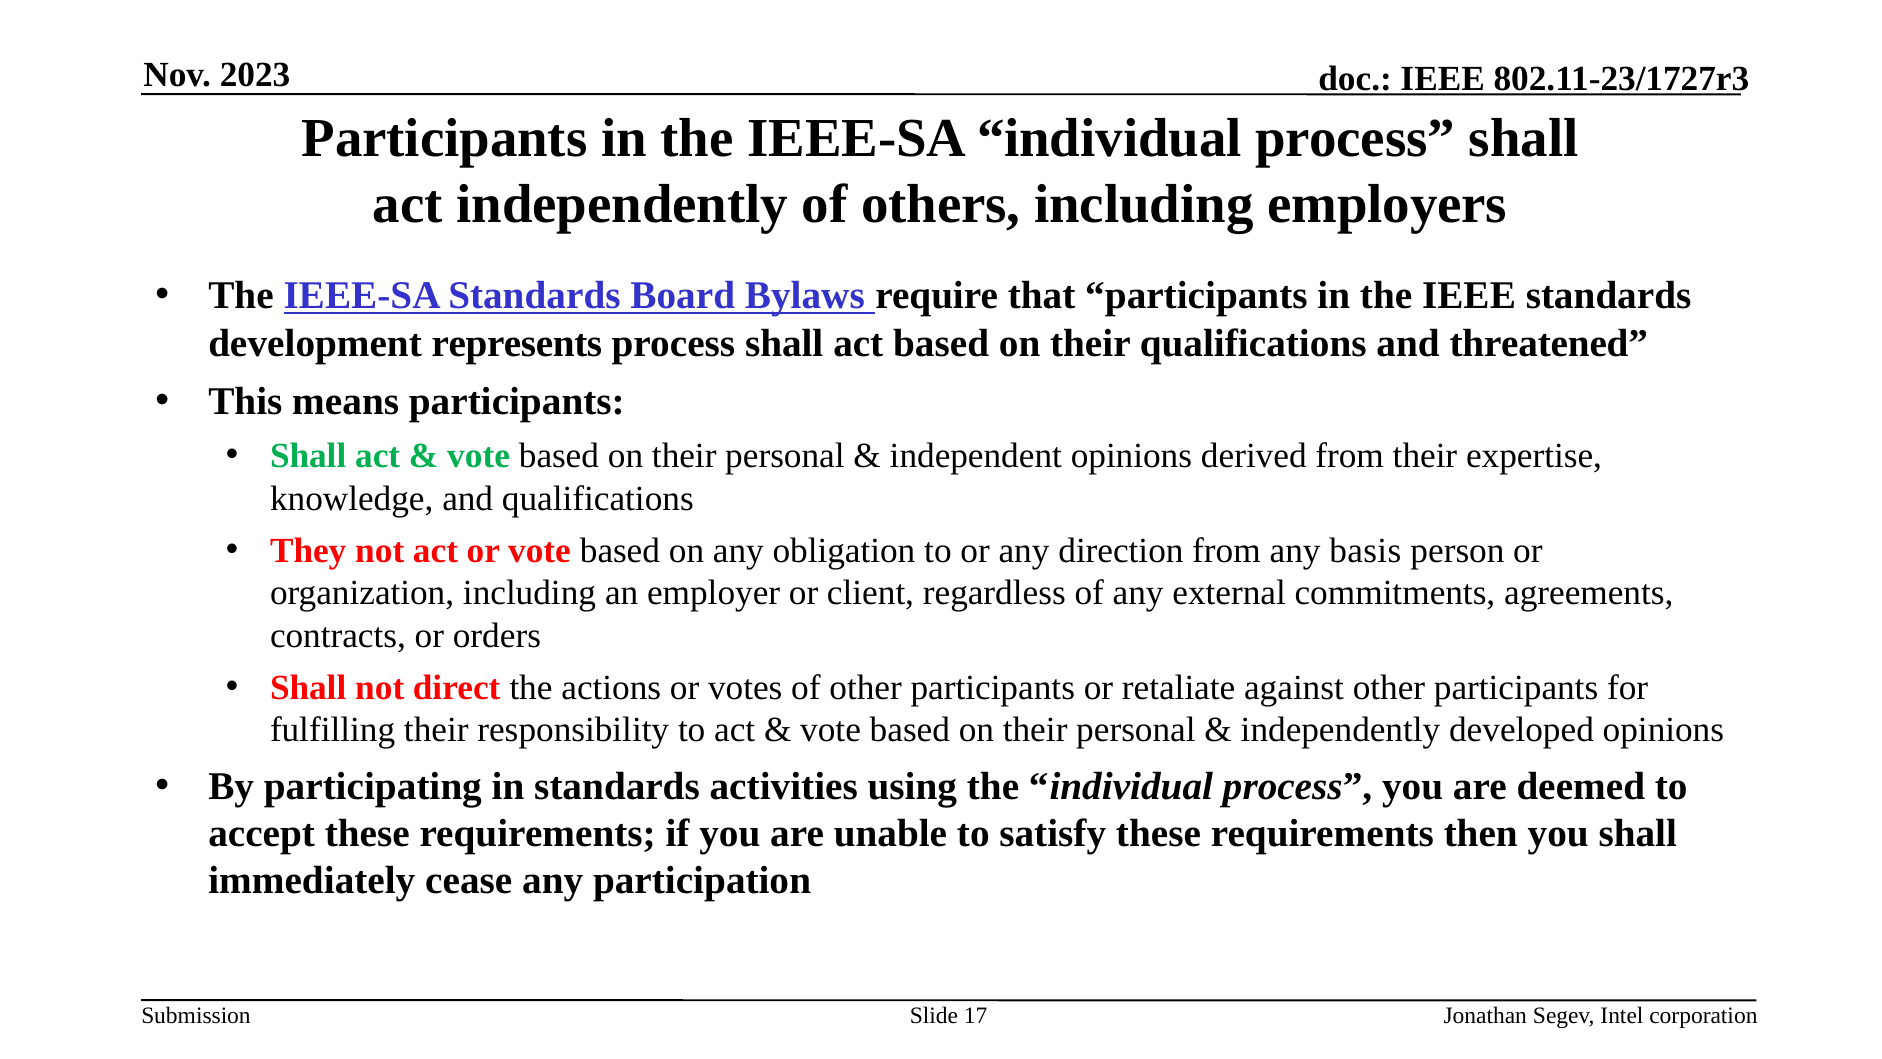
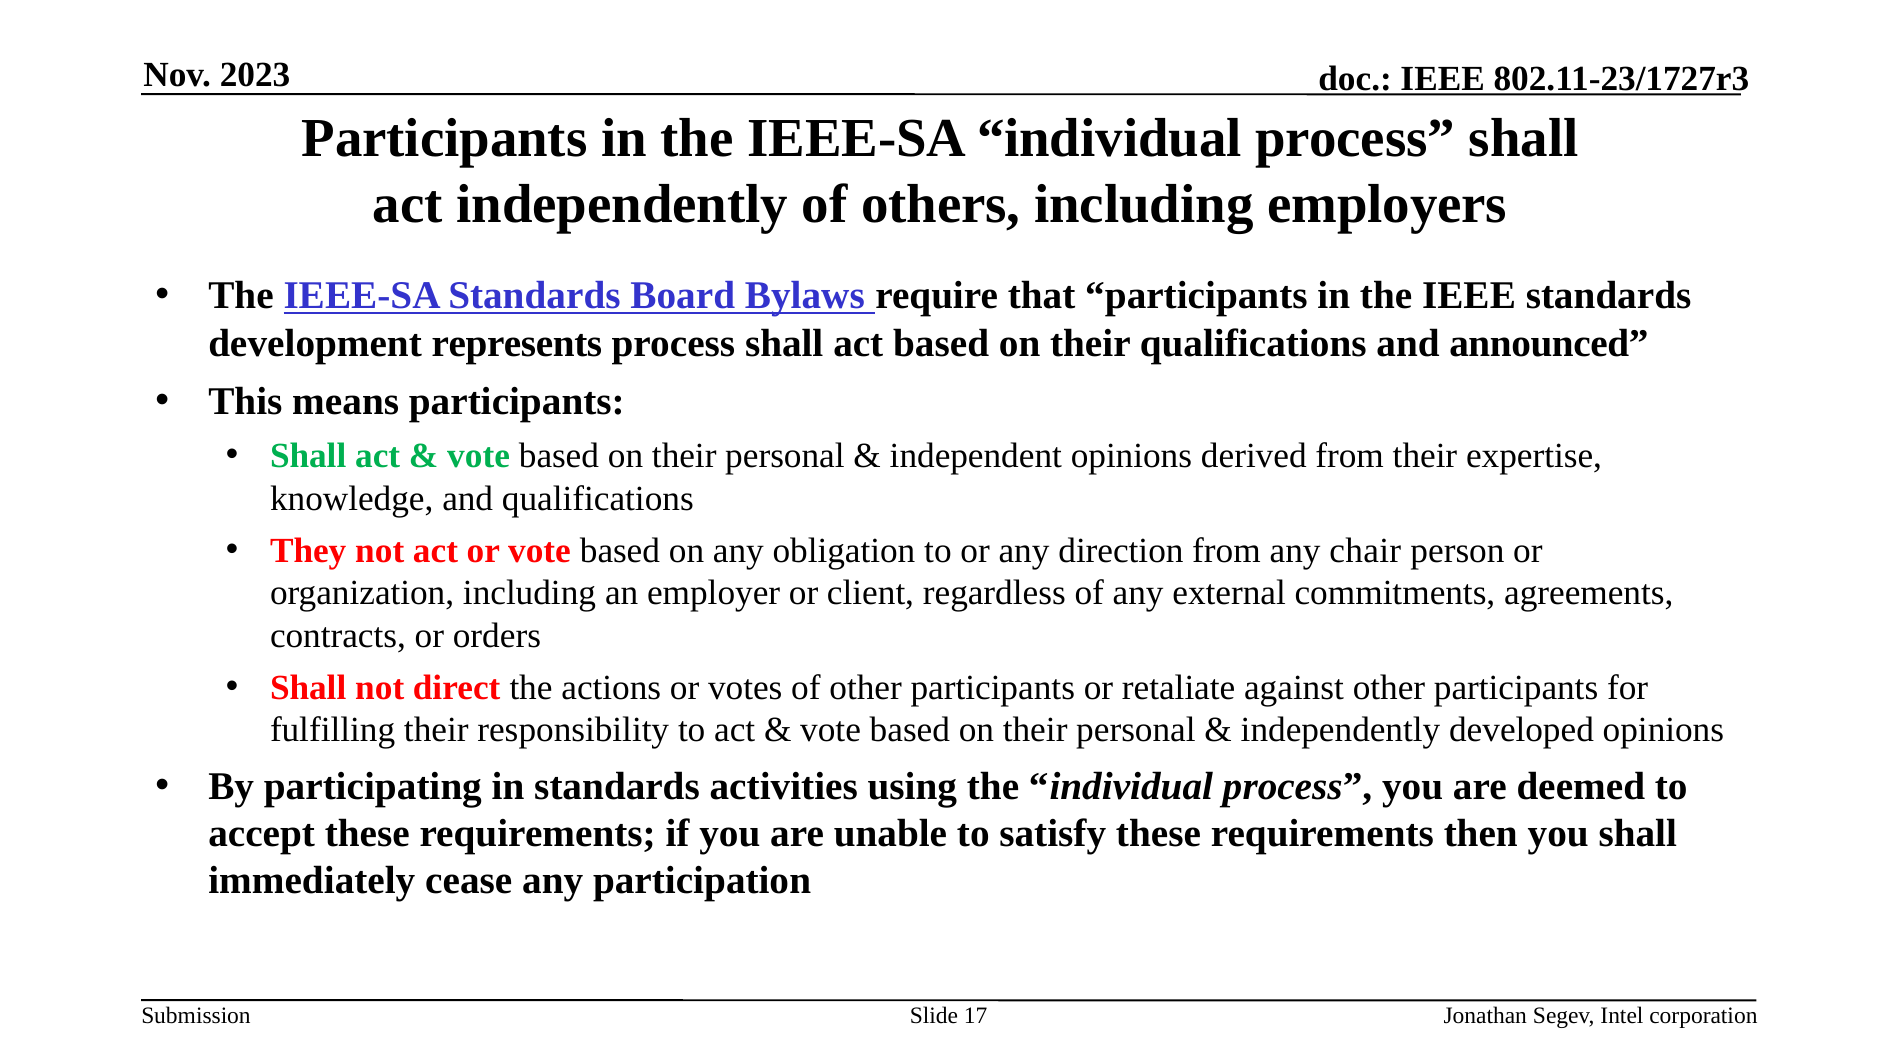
threatened: threatened -> announced
basis: basis -> chair
